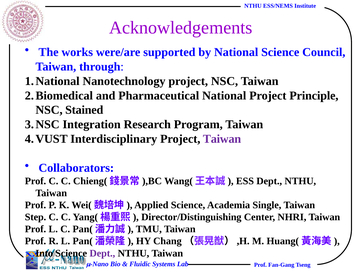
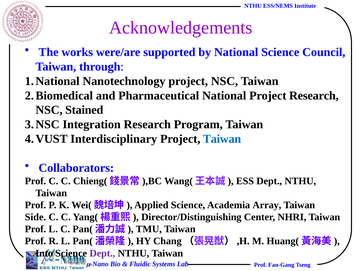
Project Principle: Principle -> Research
Taiwan at (222, 139) colour: purple -> blue
Single: Single -> Array
Step: Step -> Side
